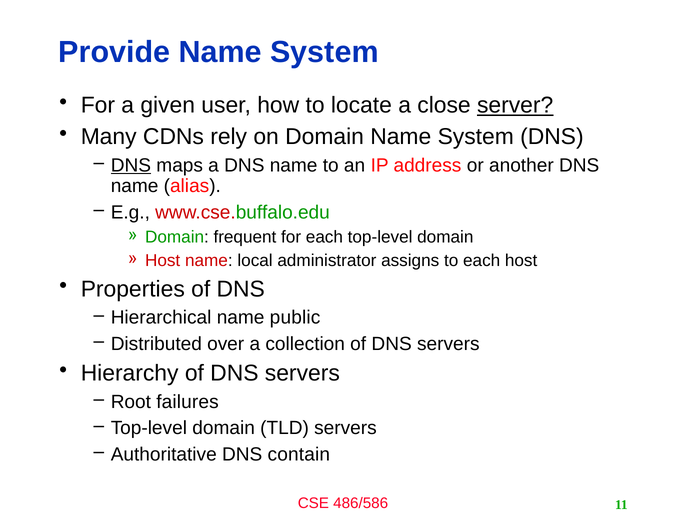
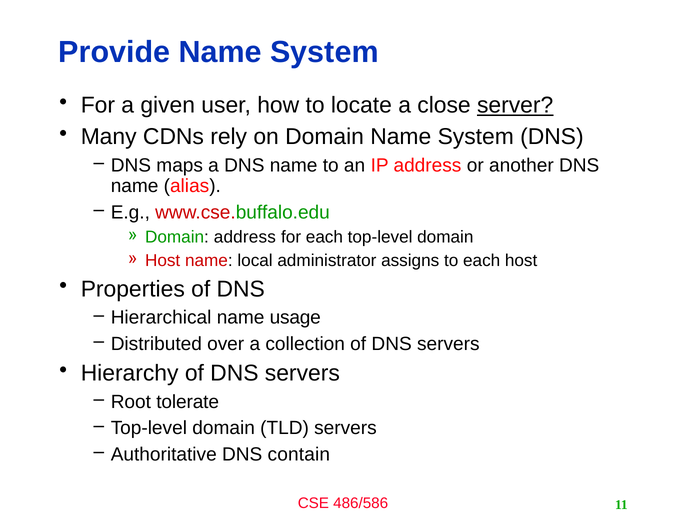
DNS at (131, 165) underline: present -> none
Domain frequent: frequent -> address
public: public -> usage
failures: failures -> tolerate
